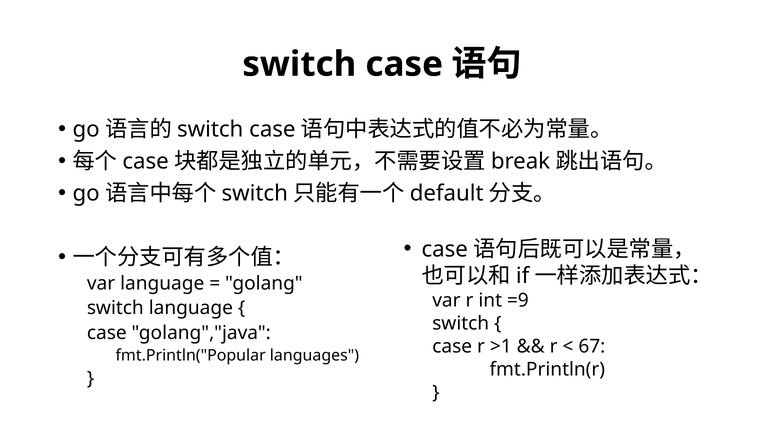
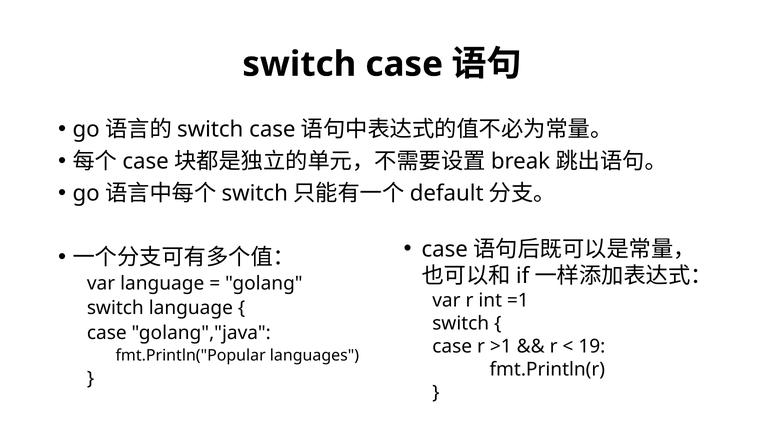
=9: =9 -> =1
67: 67 -> 19
